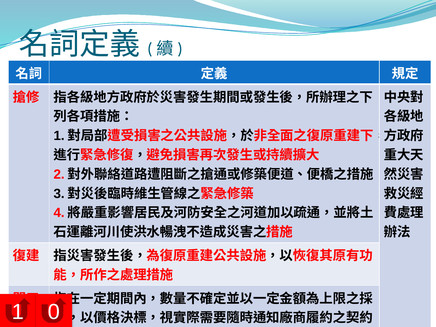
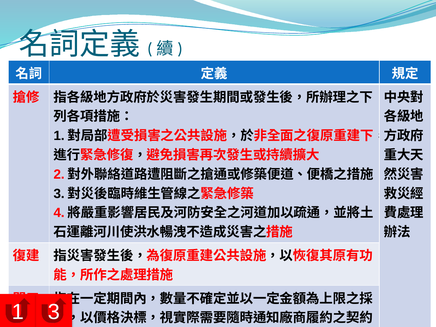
0: 0 -> 3
